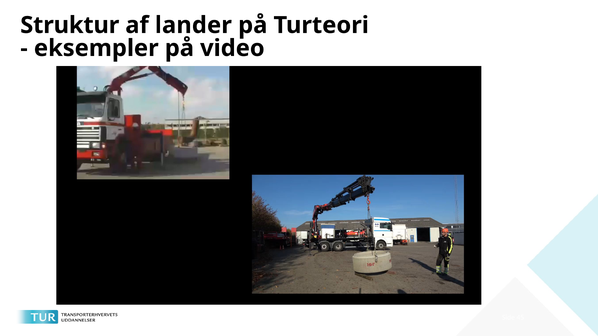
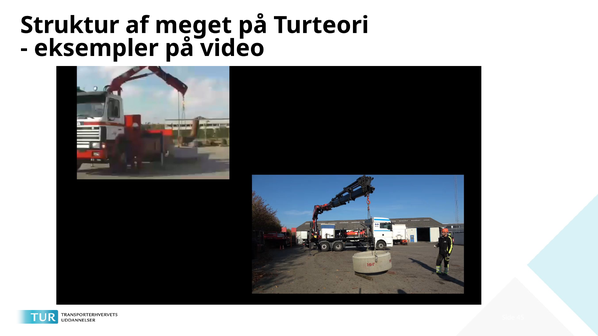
lander: lander -> meget
